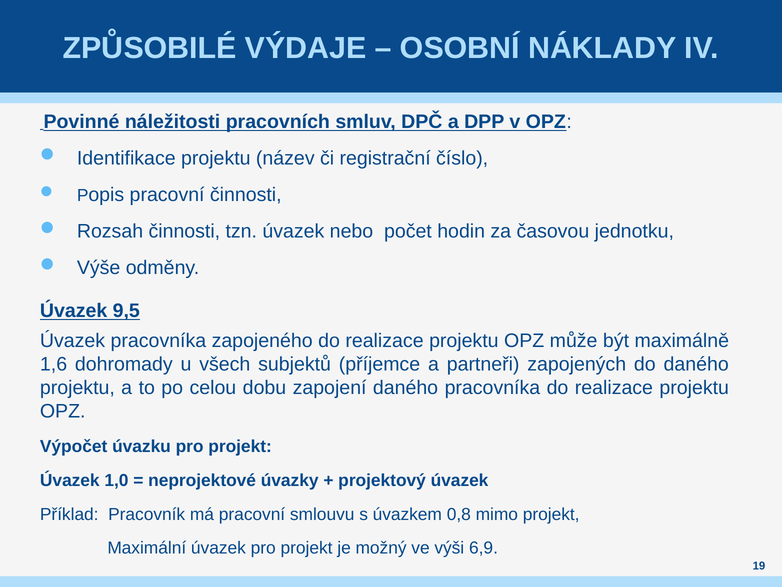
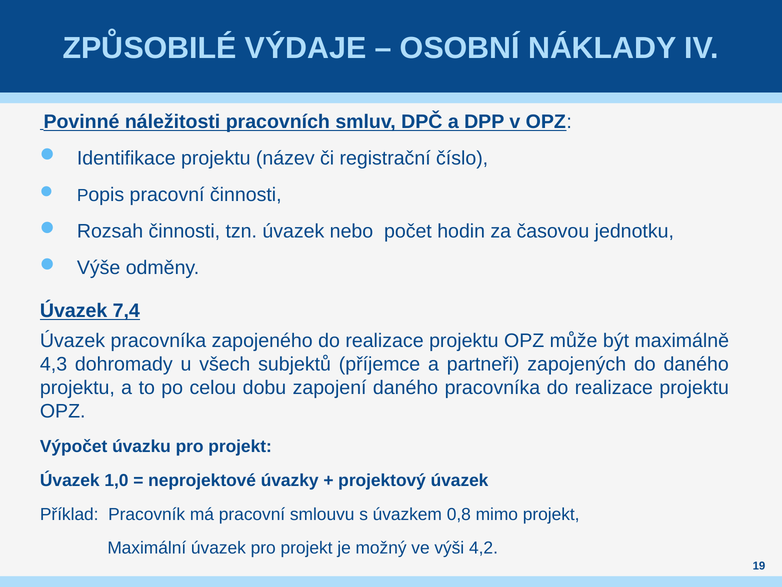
9,5: 9,5 -> 7,4
1,6: 1,6 -> 4,3
6,9: 6,9 -> 4,2
